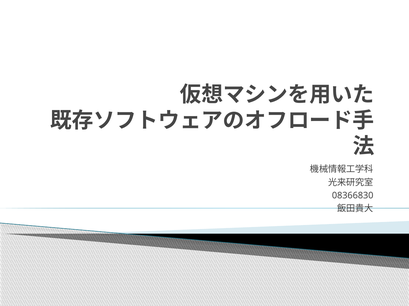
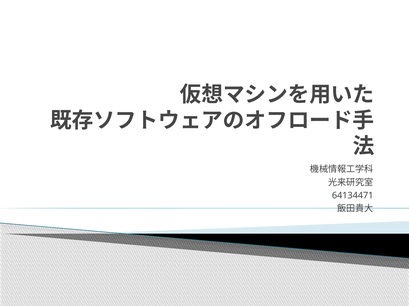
08366830: 08366830 -> 64134471
